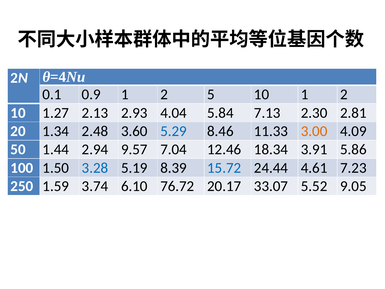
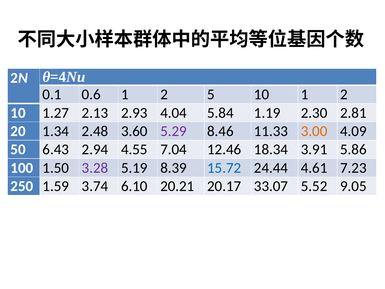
0.9: 0.9 -> 0.6
7.13: 7.13 -> 1.19
5.29 colour: blue -> purple
1.44: 1.44 -> 6.43
9.57: 9.57 -> 4.55
3.28 colour: blue -> purple
76.72: 76.72 -> 20.21
